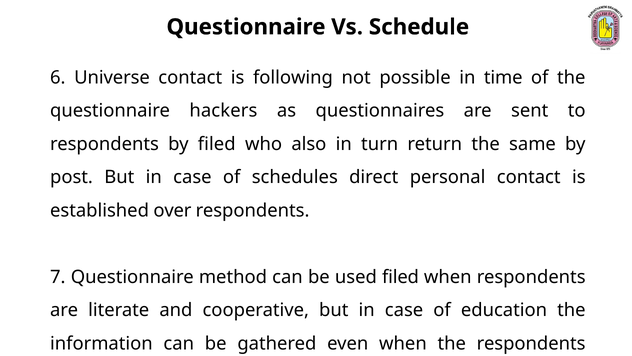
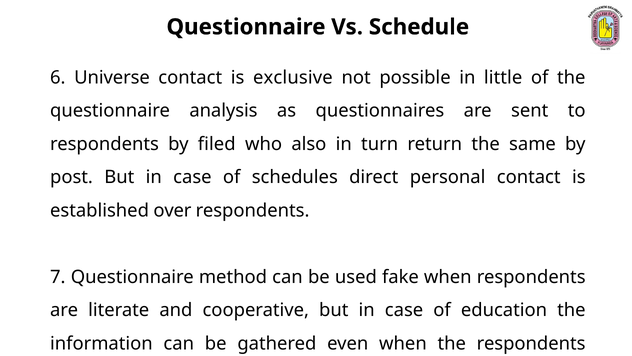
following: following -> exclusive
time: time -> little
hackers: hackers -> analysis
used filed: filed -> fake
